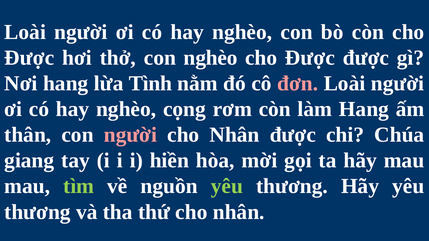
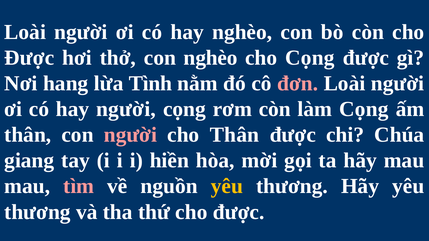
Được at (310, 58): Được -> Cọng
nghèo at (126, 109): nghèo -> người
làm Hang: Hang -> Cọng
Nhân at (235, 135): Nhân -> Thân
tìm colour: light green -> pink
yêu at (227, 186) colour: light green -> yellow
thứ cho nhân: nhân -> được
